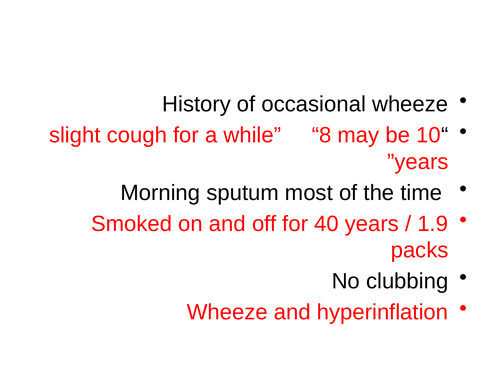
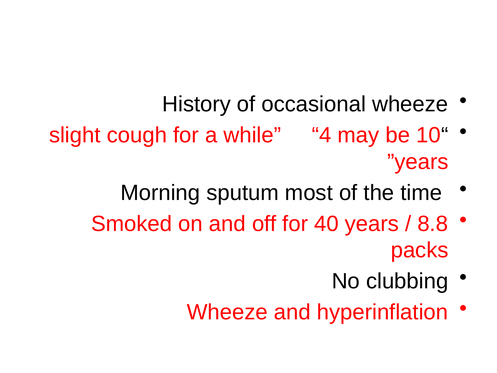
8: 8 -> 4
1.9: 1.9 -> 8.8
